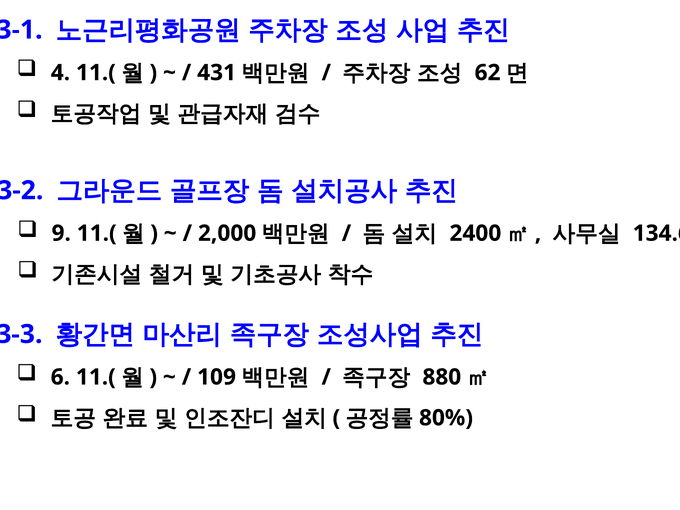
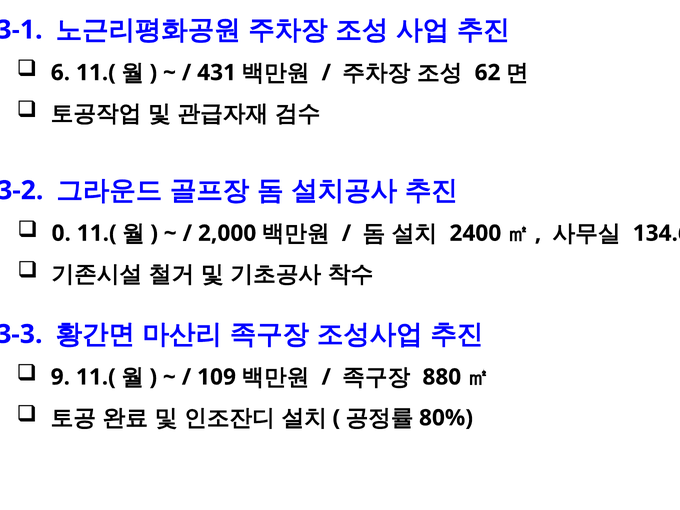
4: 4 -> 6
9: 9 -> 0
6: 6 -> 9
